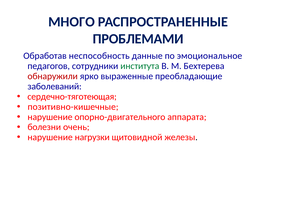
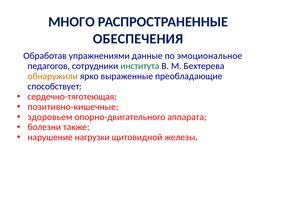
ПРОБЛЕМАМИ: ПРОБЛЕМАМИ -> ОБЕСПЕЧЕНИЯ
неспособность: неспособность -> упражнениями
обнаружили colour: red -> orange
заболеваний: заболеваний -> способствует
нарушение at (50, 117): нарушение -> здоровьем
очень: очень -> также
